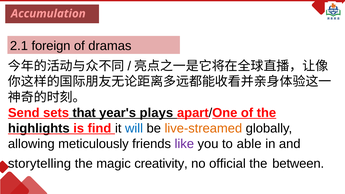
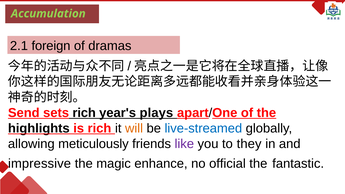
Accumulation colour: pink -> light green
sets that: that -> rich
is find: find -> rich
will colour: blue -> orange
live-streamed colour: orange -> blue
able: able -> they
storytelling: storytelling -> impressive
creativity: creativity -> enhance
between: between -> fantastic
